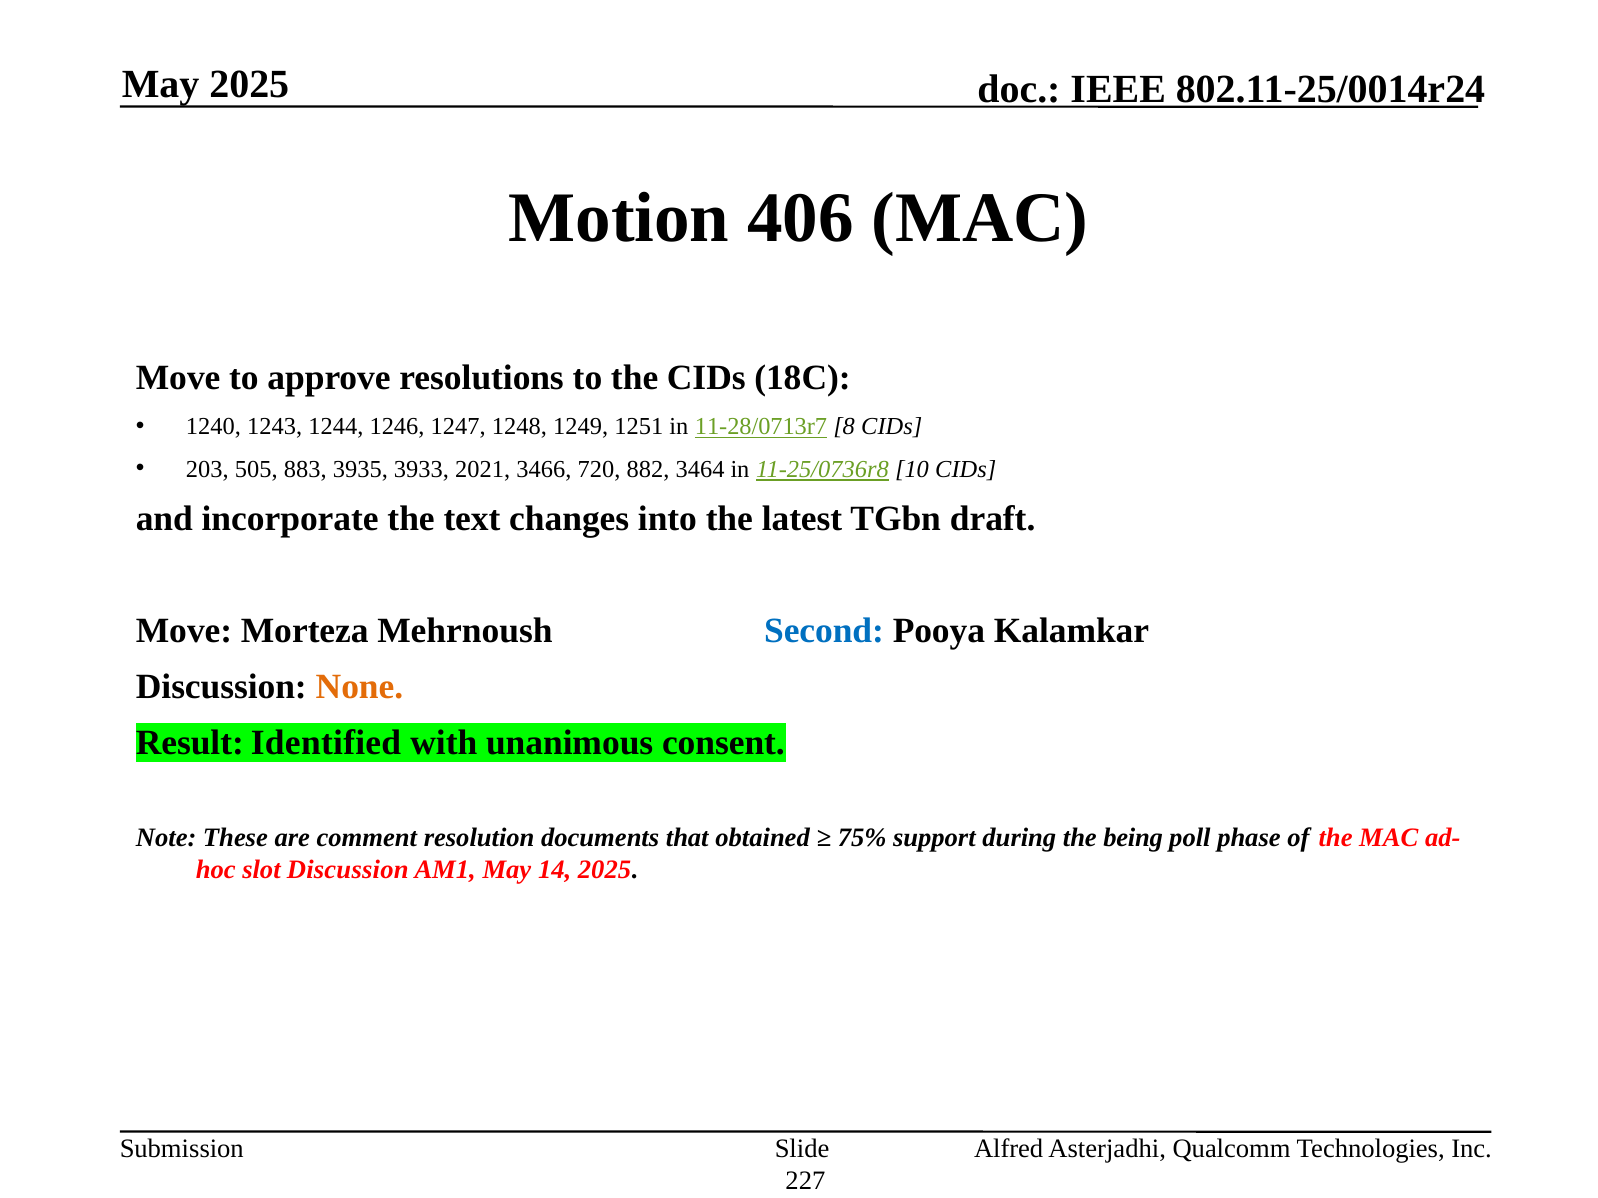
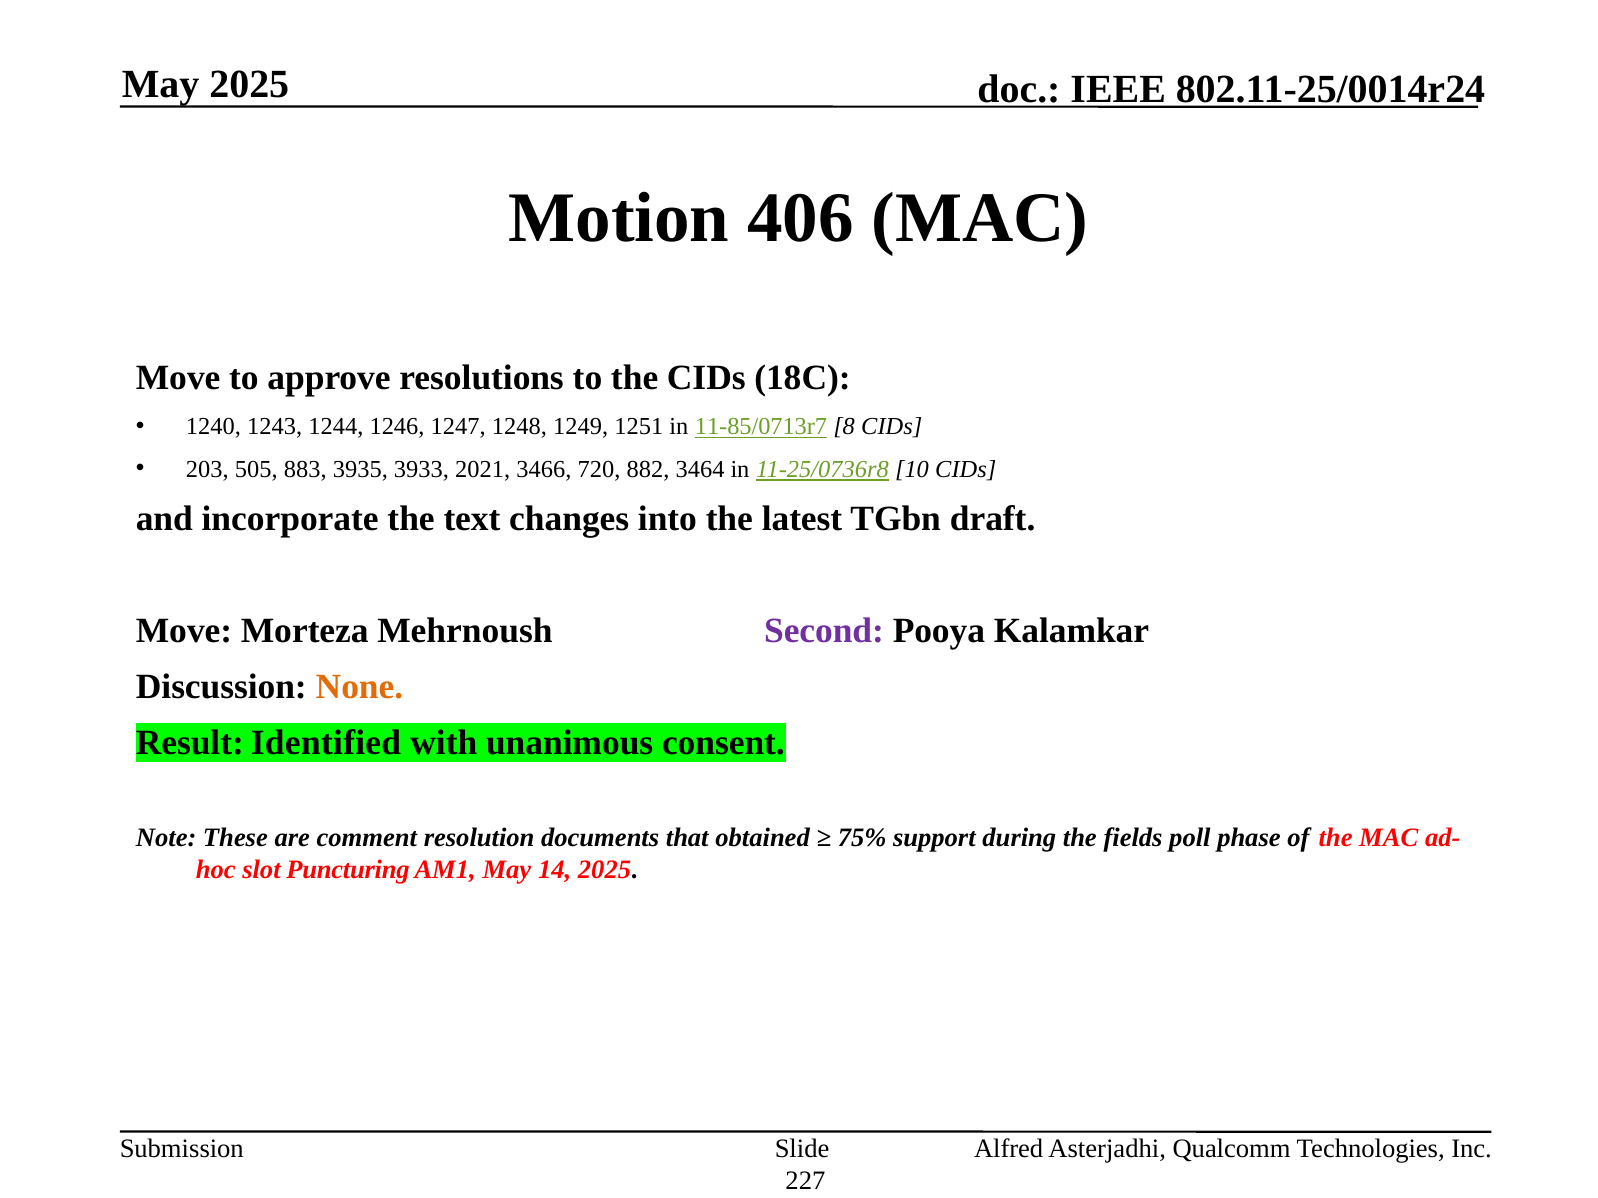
11-28/0713r7: 11-28/0713r7 -> 11-85/0713r7
Second colour: blue -> purple
being: being -> fields
slot Discussion: Discussion -> Puncturing
